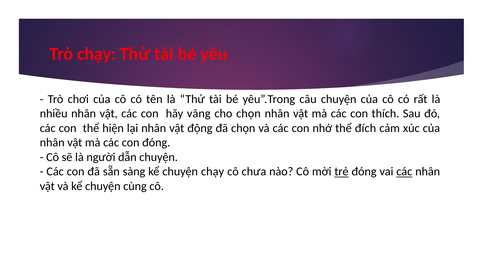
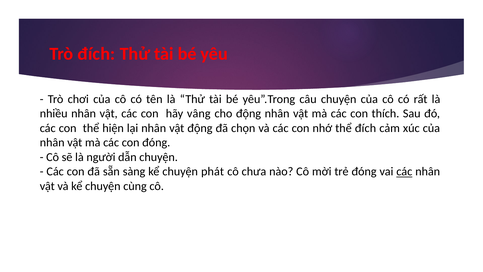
Trò chạy: chạy -> đích
cho chọn: chọn -> động
chuyện chạy: chạy -> phát
trẻ underline: present -> none
